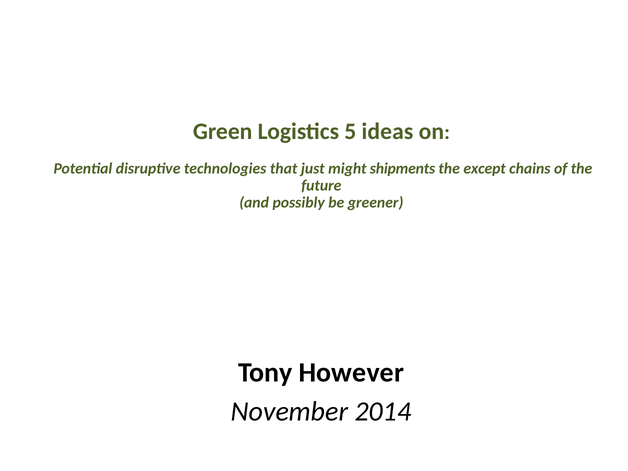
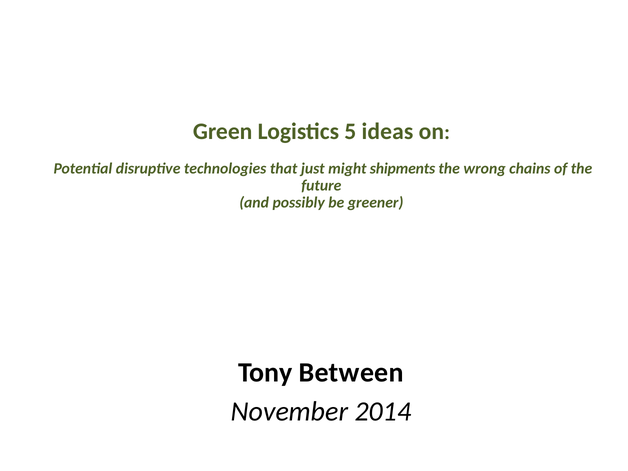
except: except -> wrong
However: However -> Between
